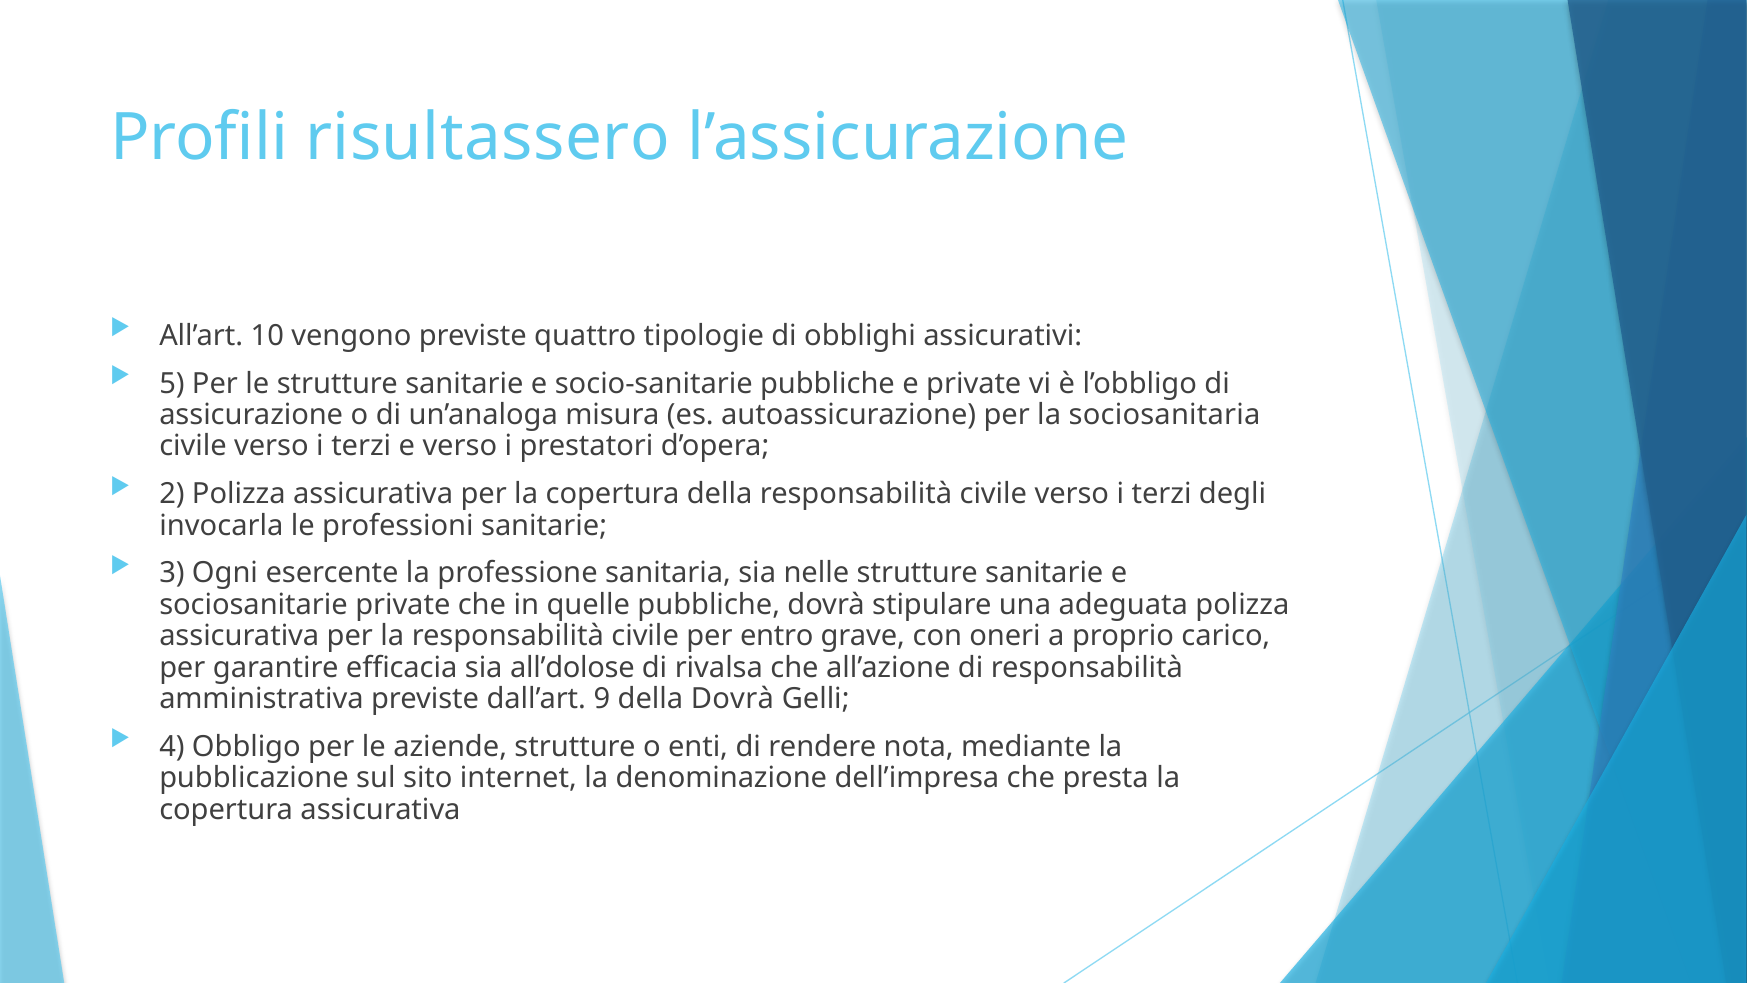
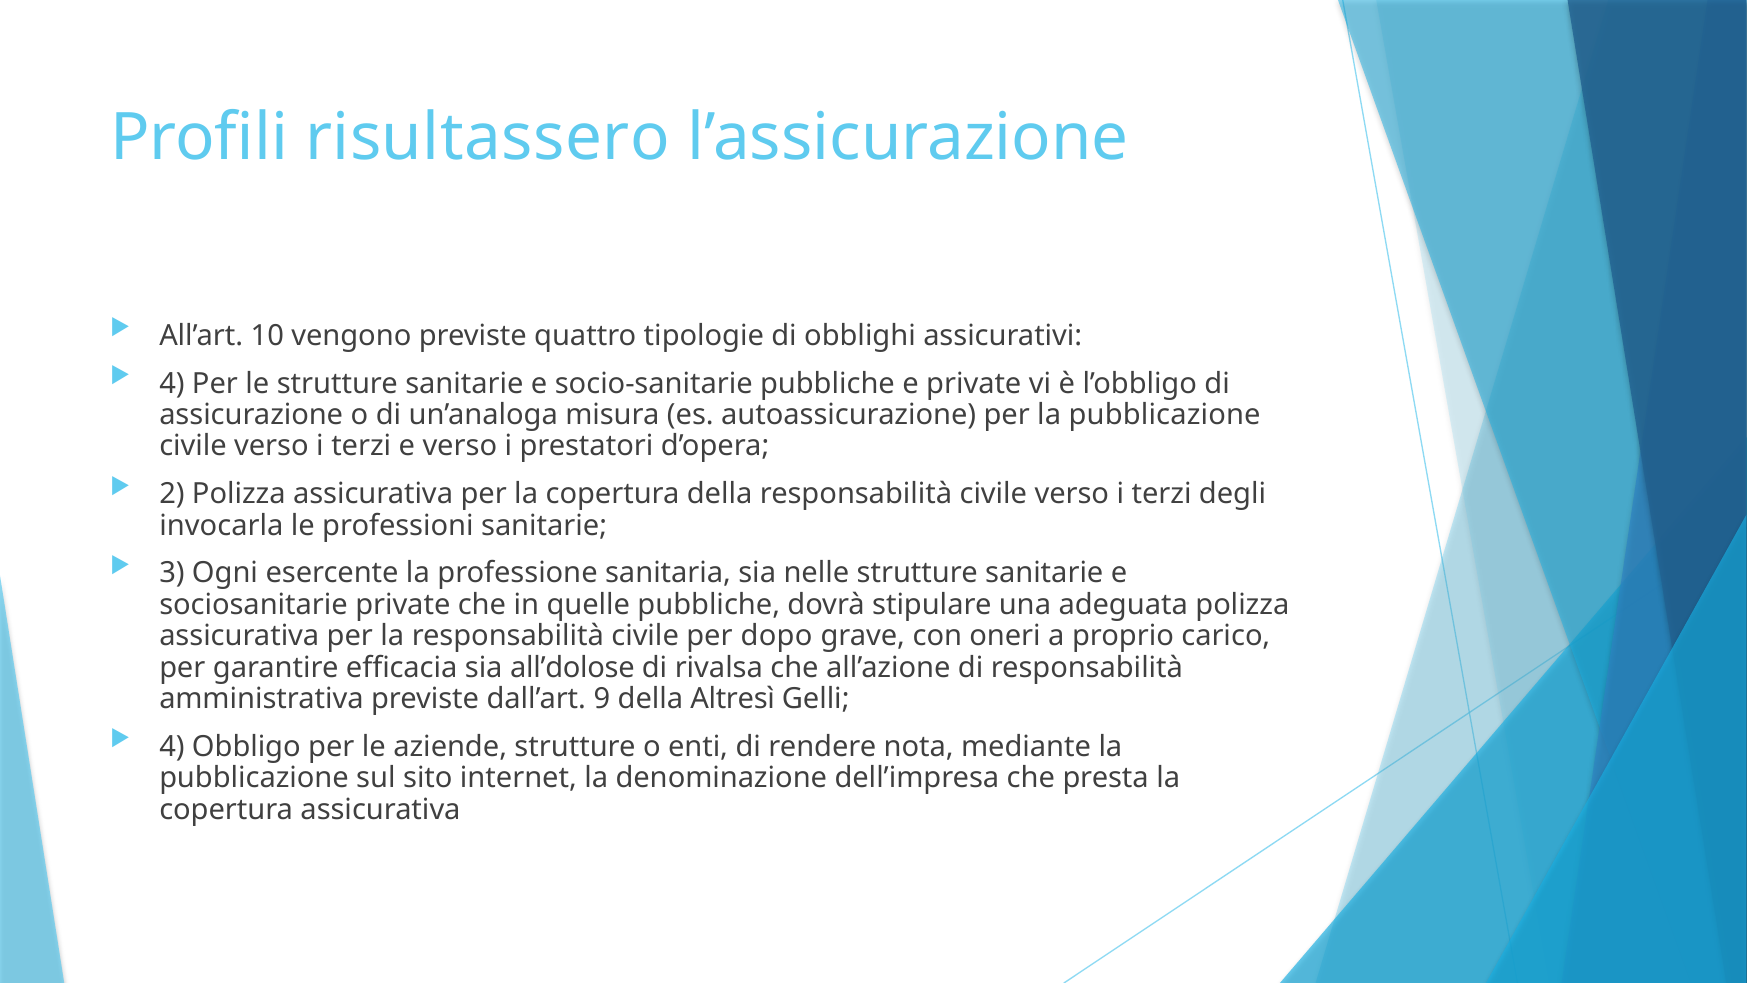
5 at (172, 383): 5 -> 4
per la sociosanitaria: sociosanitaria -> pubblicazione
entro: entro -> dopo
della Dovrà: Dovrà -> Altresì
